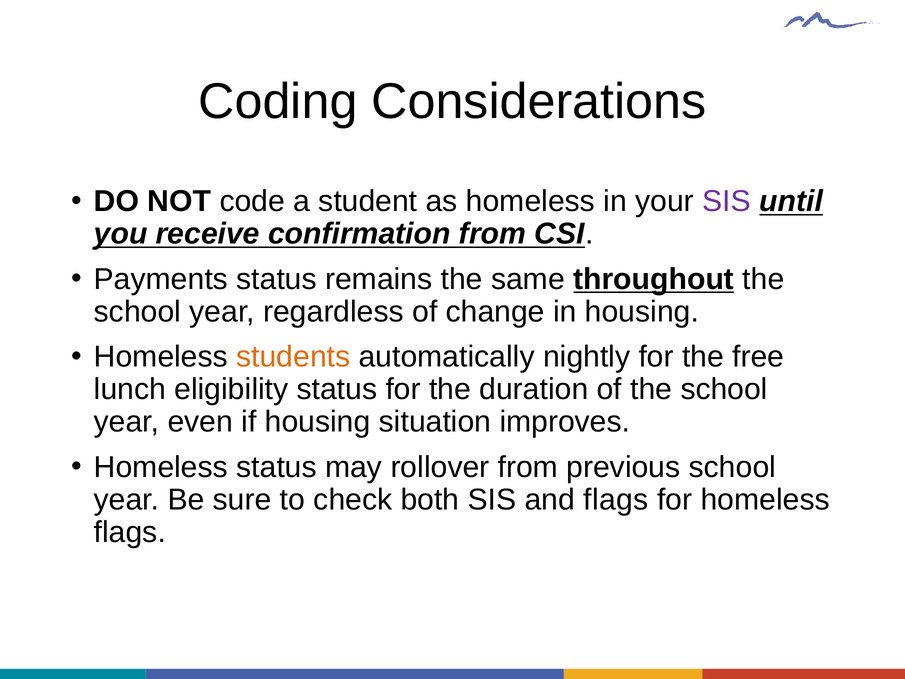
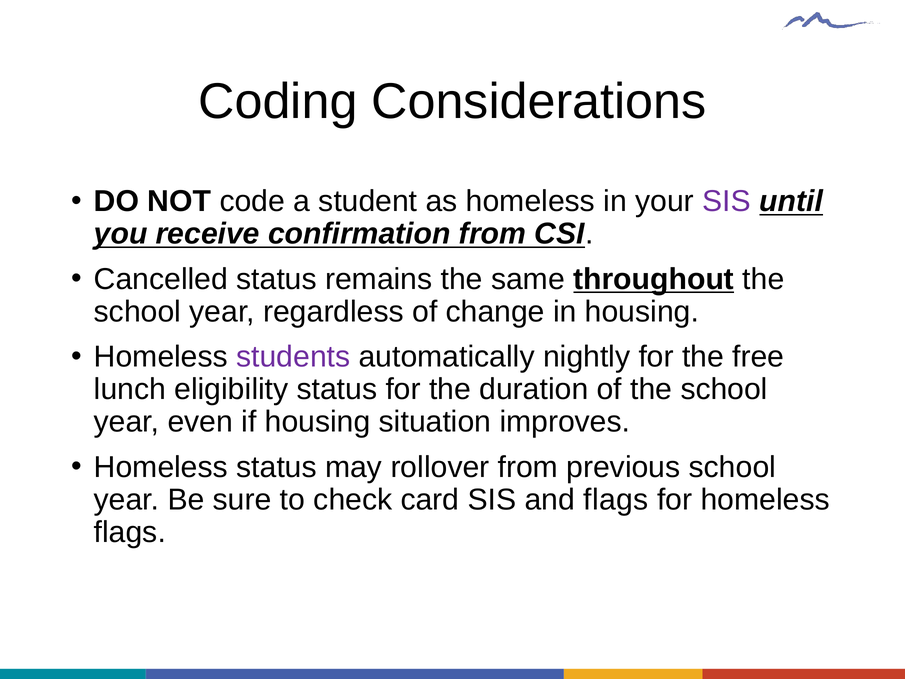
Payments: Payments -> Cancelled
students colour: orange -> purple
both: both -> card
